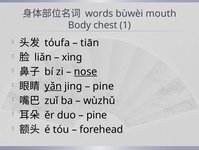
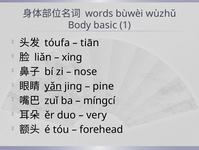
mouth: mouth -> wùzhǔ
chest: chest -> basic
nose underline: present -> none
wùzhǔ: wùzhǔ -> míngcí
pine at (97, 114): pine -> very
